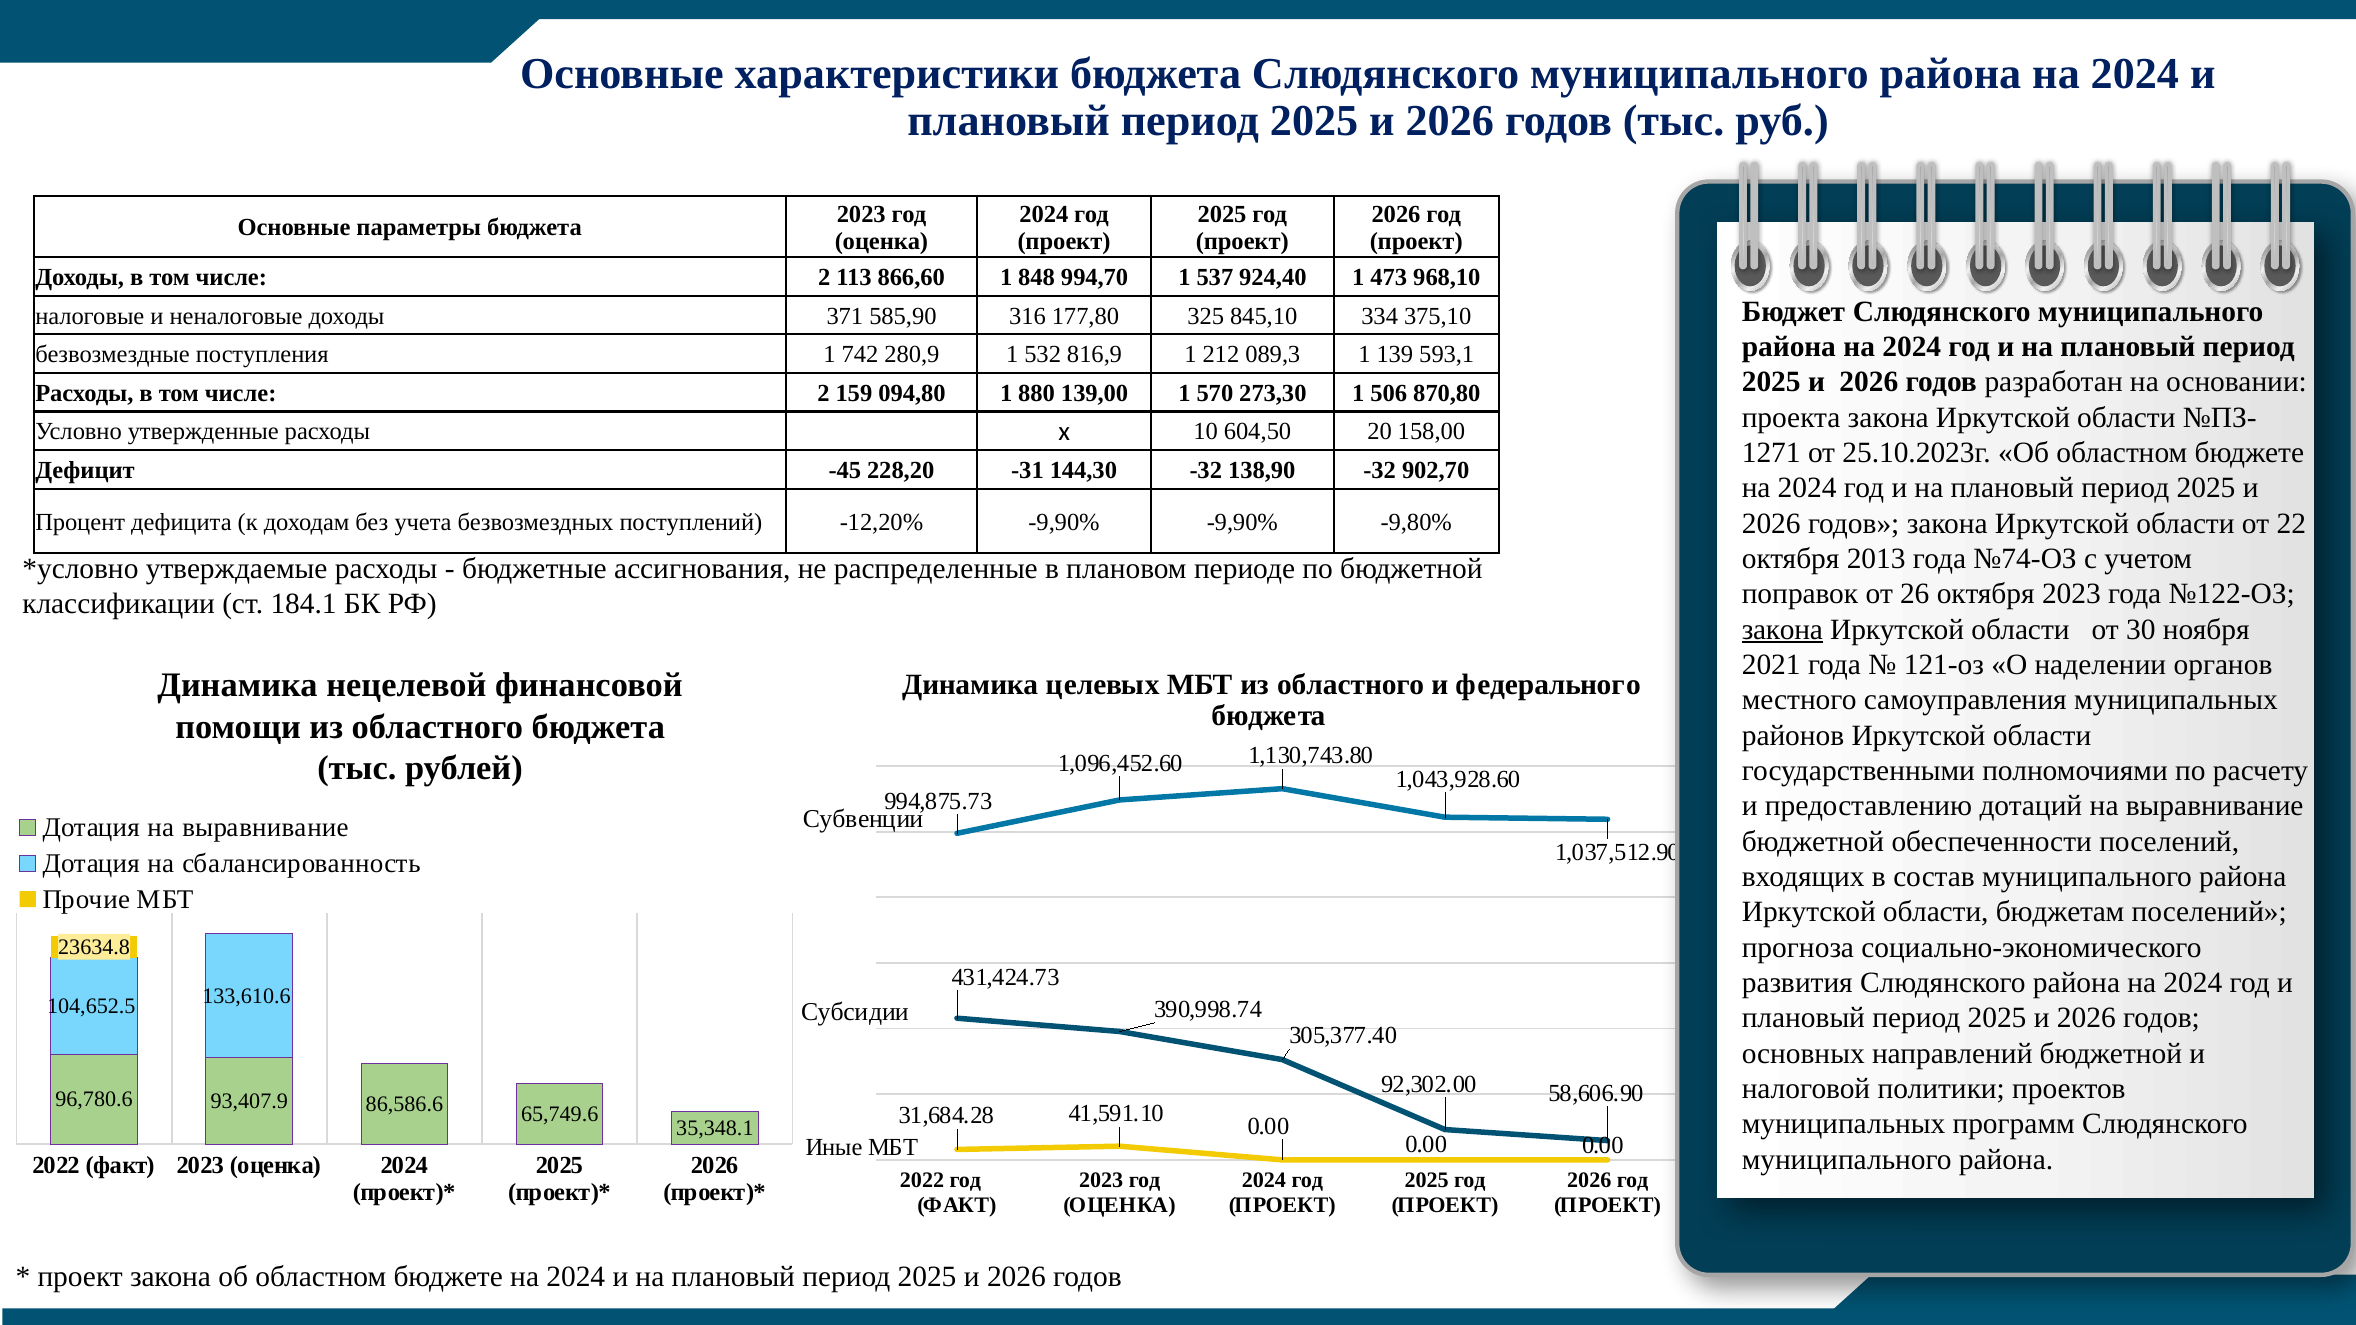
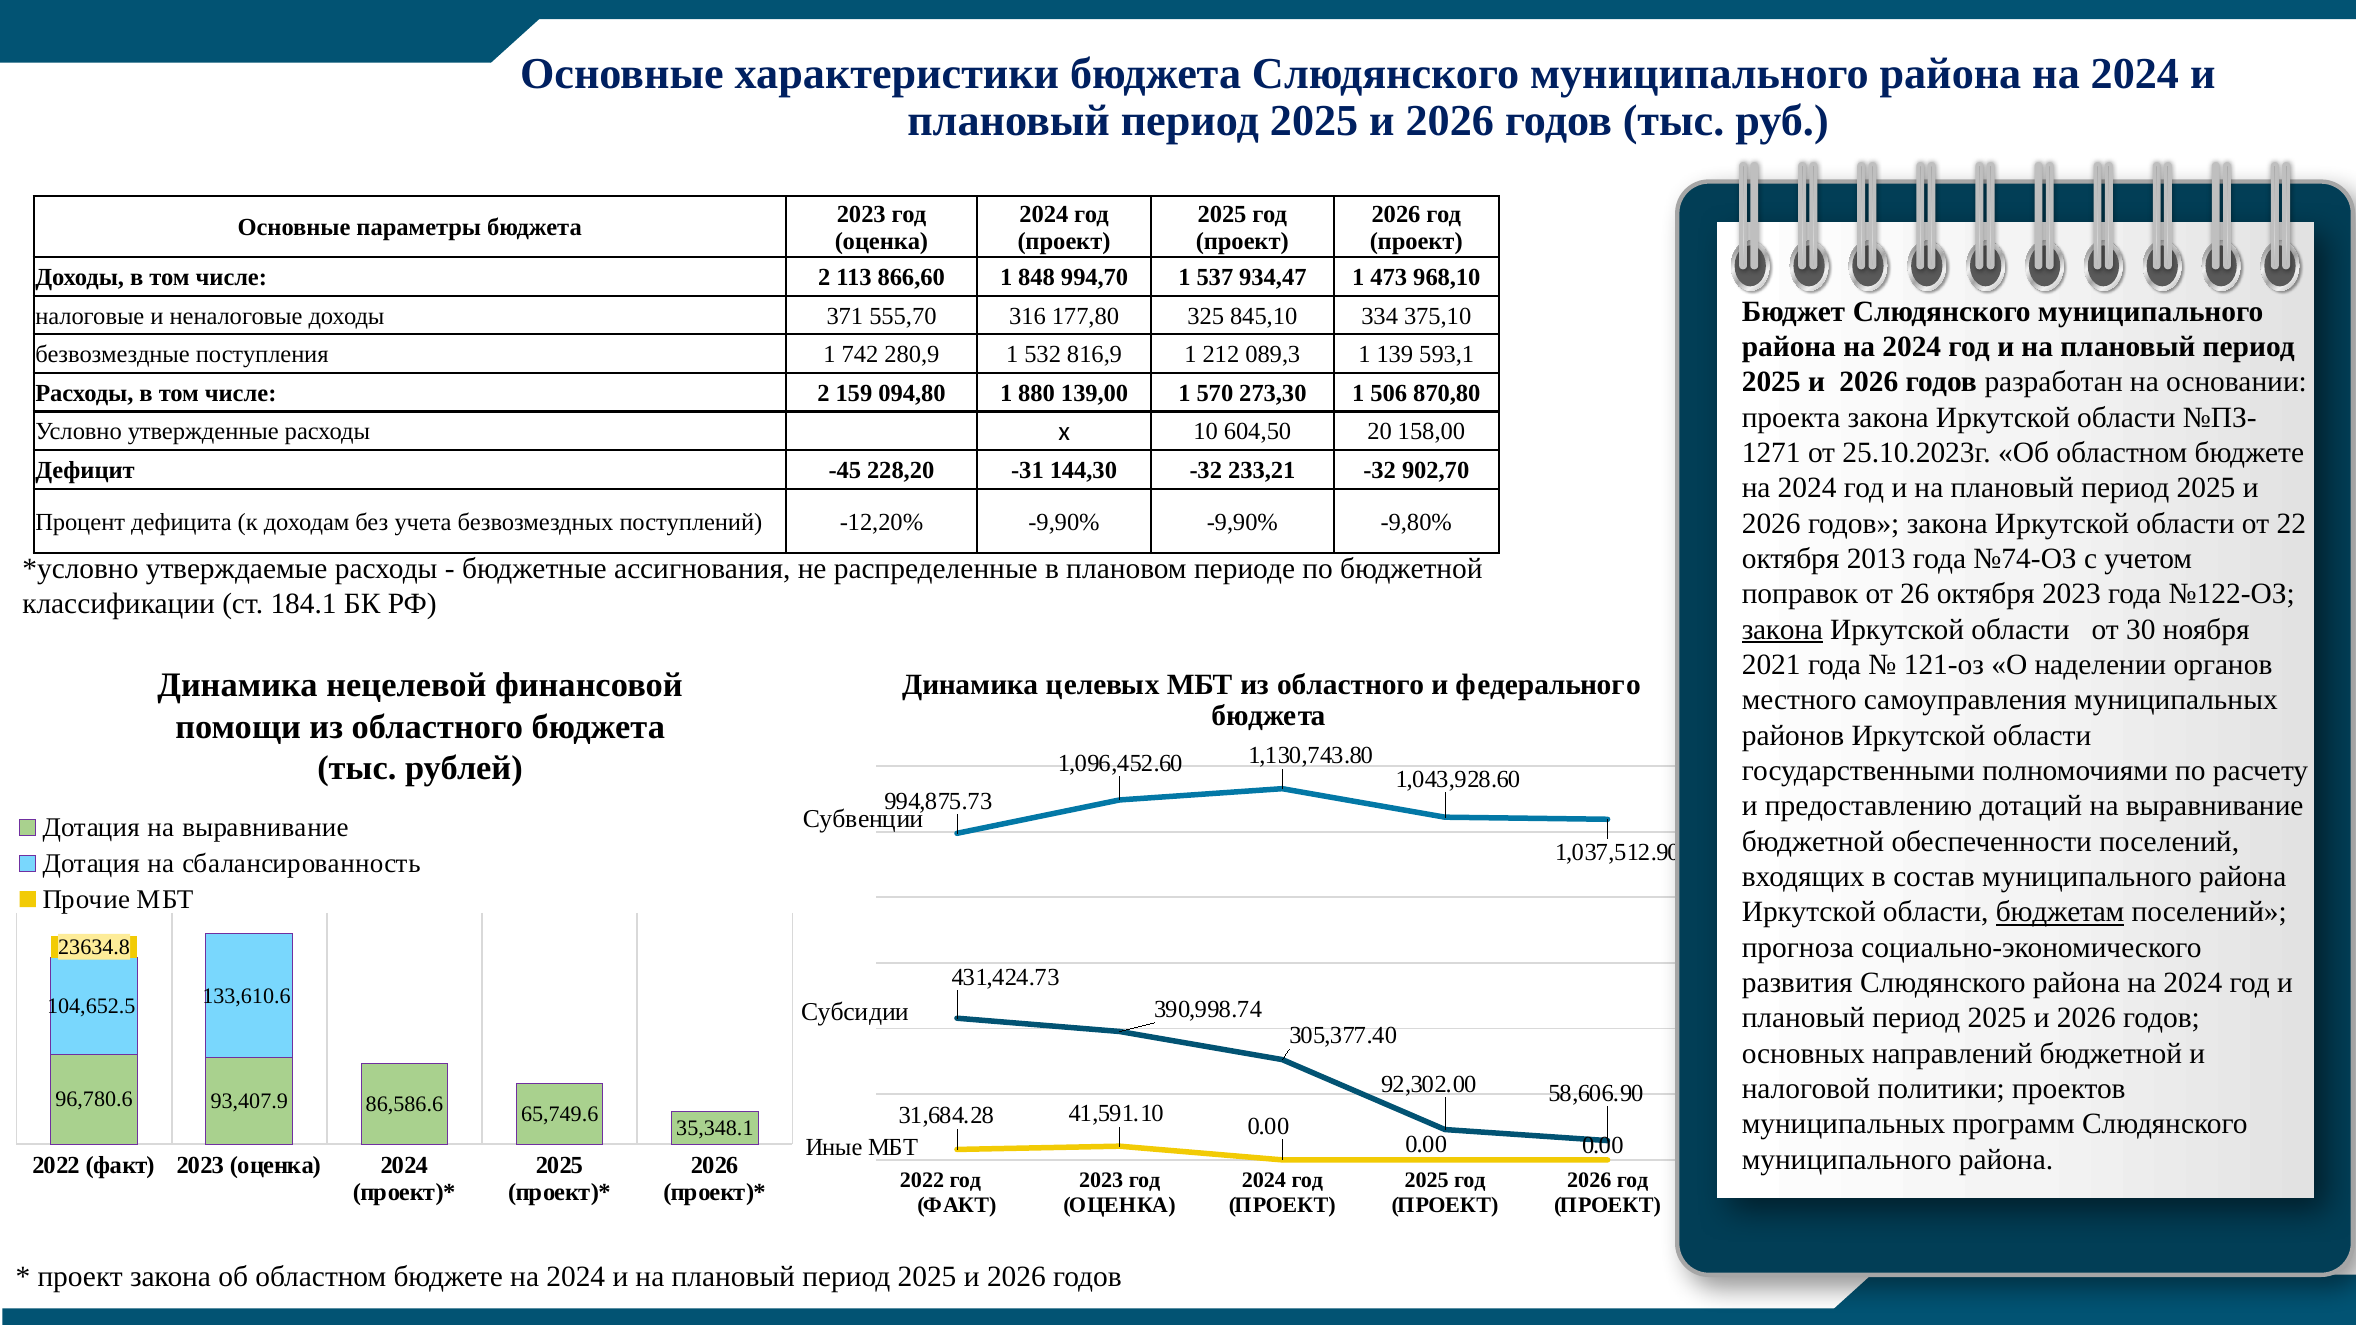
924,40: 924,40 -> 934,47
585,90: 585,90 -> 555,70
138,90: 138,90 -> 233,21
бюджетам underline: none -> present
